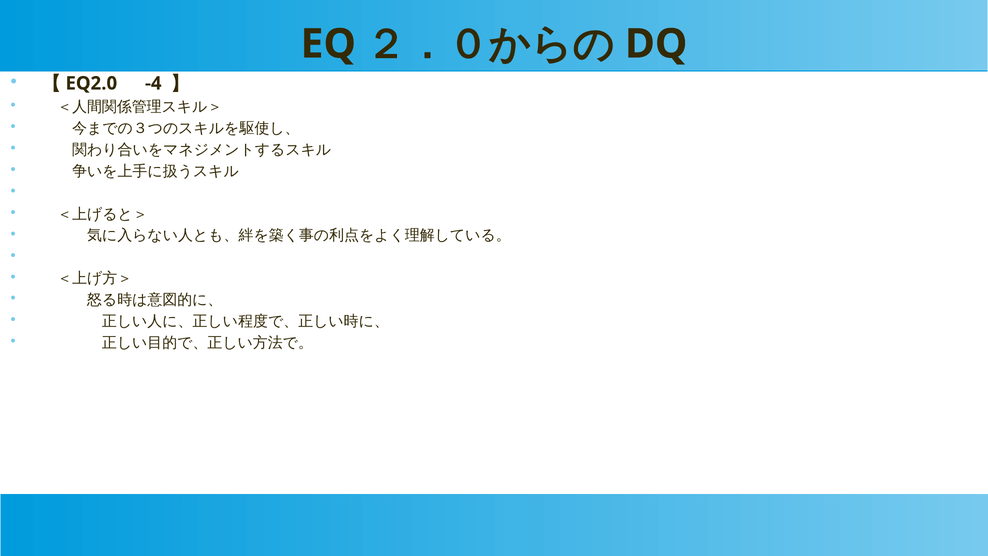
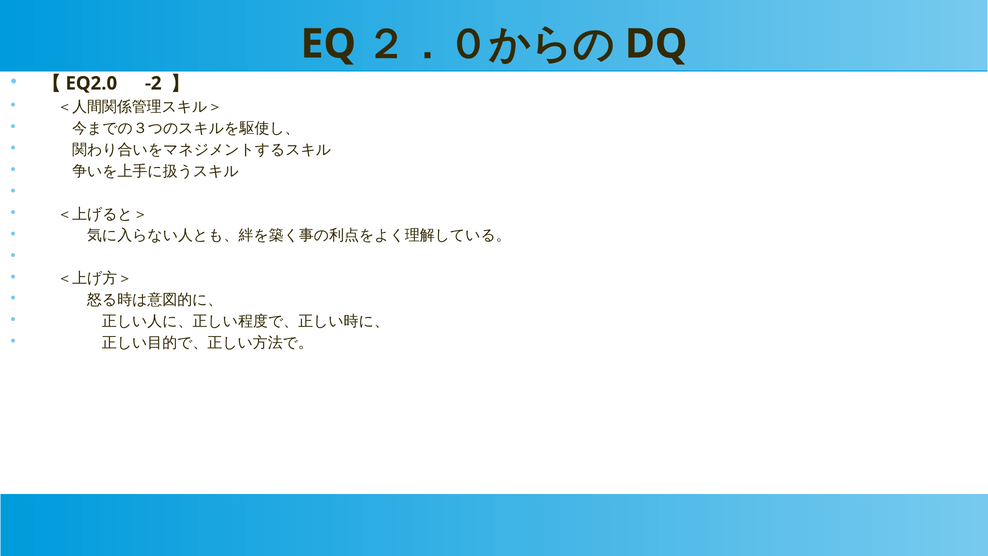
-4: -4 -> -2
